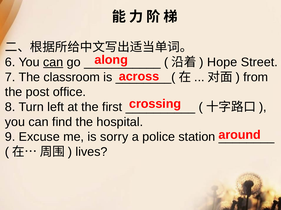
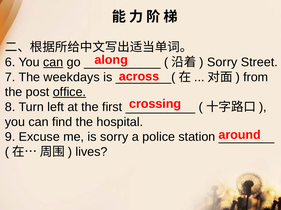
Hope at (222, 62): Hope -> Sorry
classroom: classroom -> weekdays
office underline: none -> present
